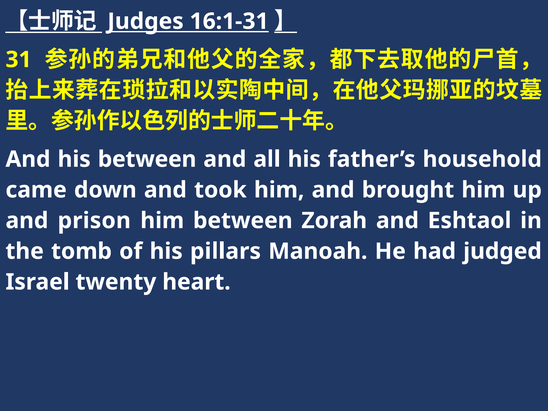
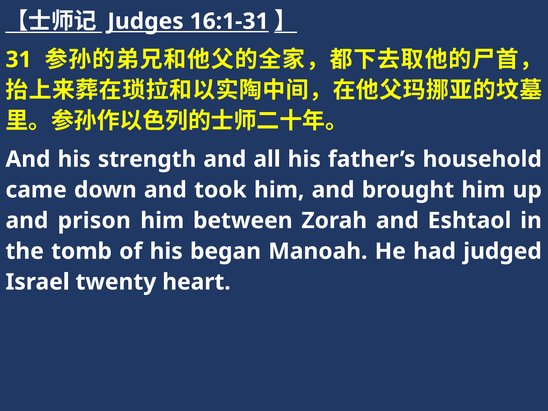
his between: between -> strength
pillars: pillars -> began
